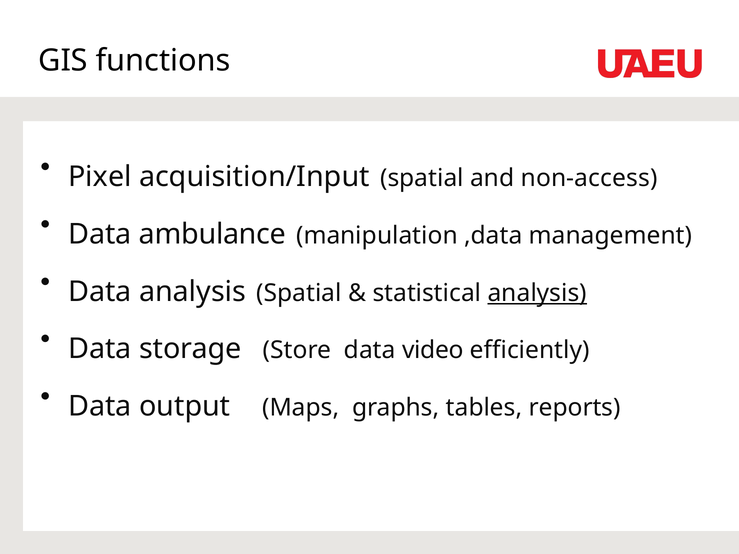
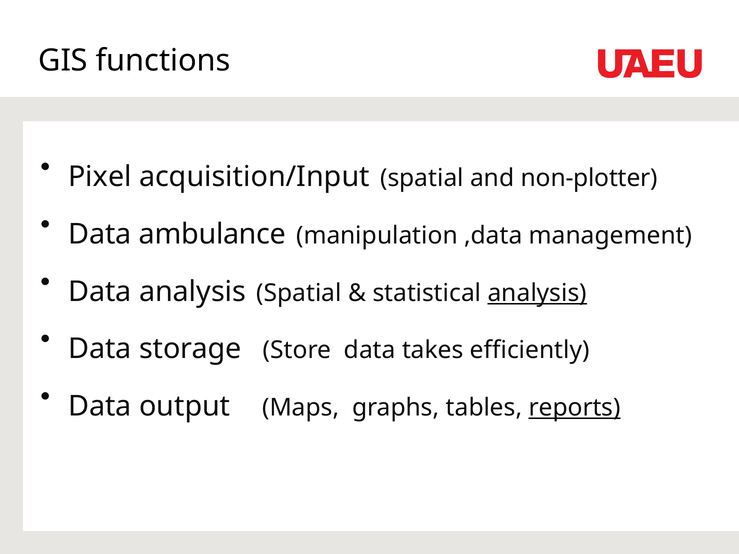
non-access: non-access -> non-plotter
video: video -> takes
reports underline: none -> present
